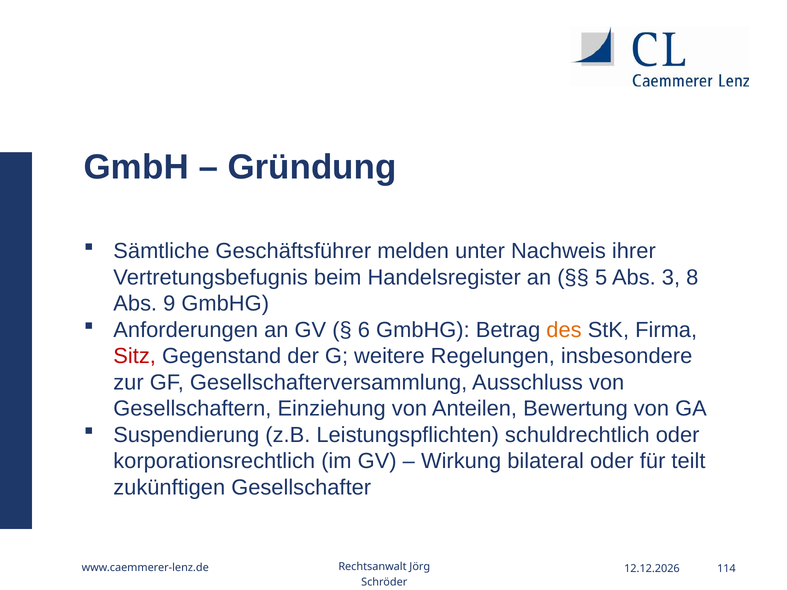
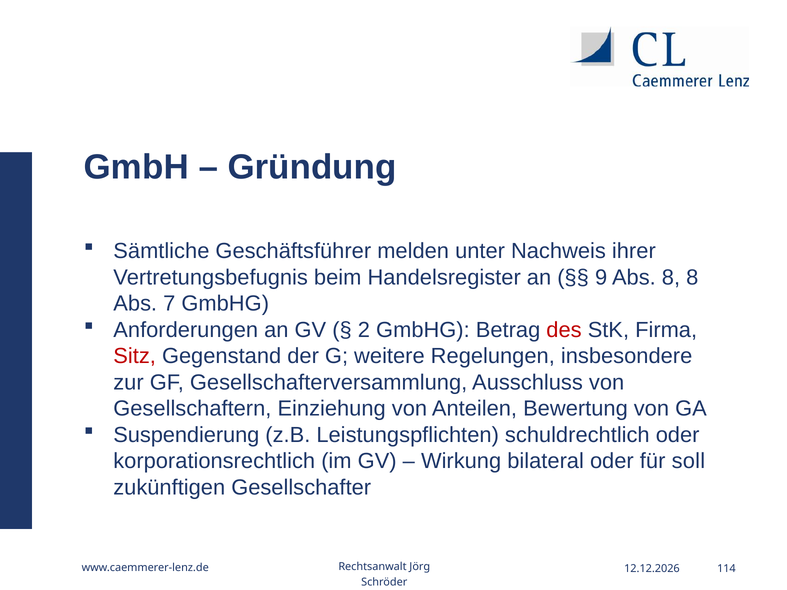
5: 5 -> 9
Abs 3: 3 -> 8
9: 9 -> 7
6: 6 -> 2
des colour: orange -> red
teilt: teilt -> soll
